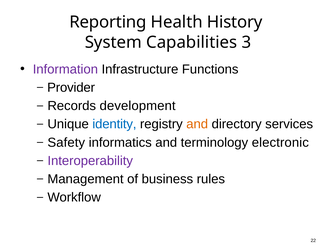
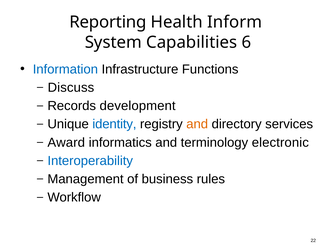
History: History -> Inform
3: 3 -> 6
Information colour: purple -> blue
Provider: Provider -> Discuss
Safety: Safety -> Award
Interoperability colour: purple -> blue
